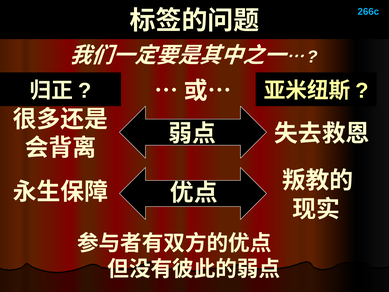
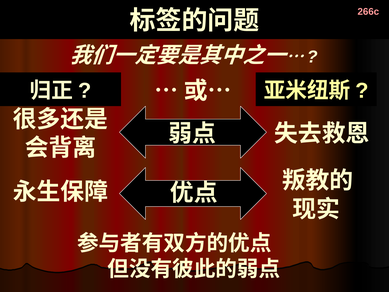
266c colour: light blue -> pink
